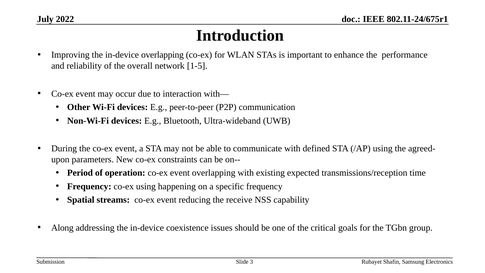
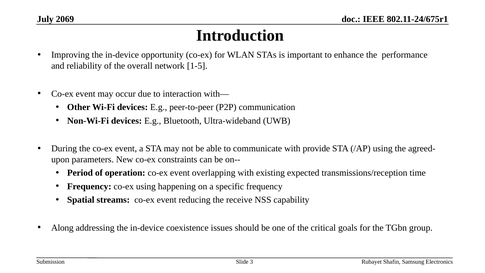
2022: 2022 -> 2069
in-device overlapping: overlapping -> opportunity
defined: defined -> provide
